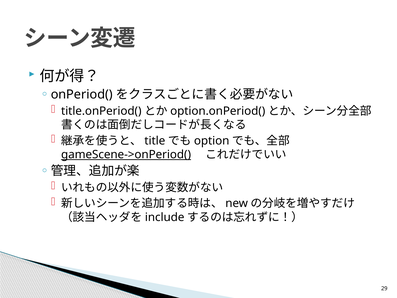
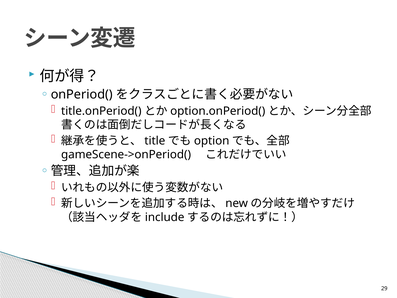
gameScene->onPeriod( underline: present -> none
